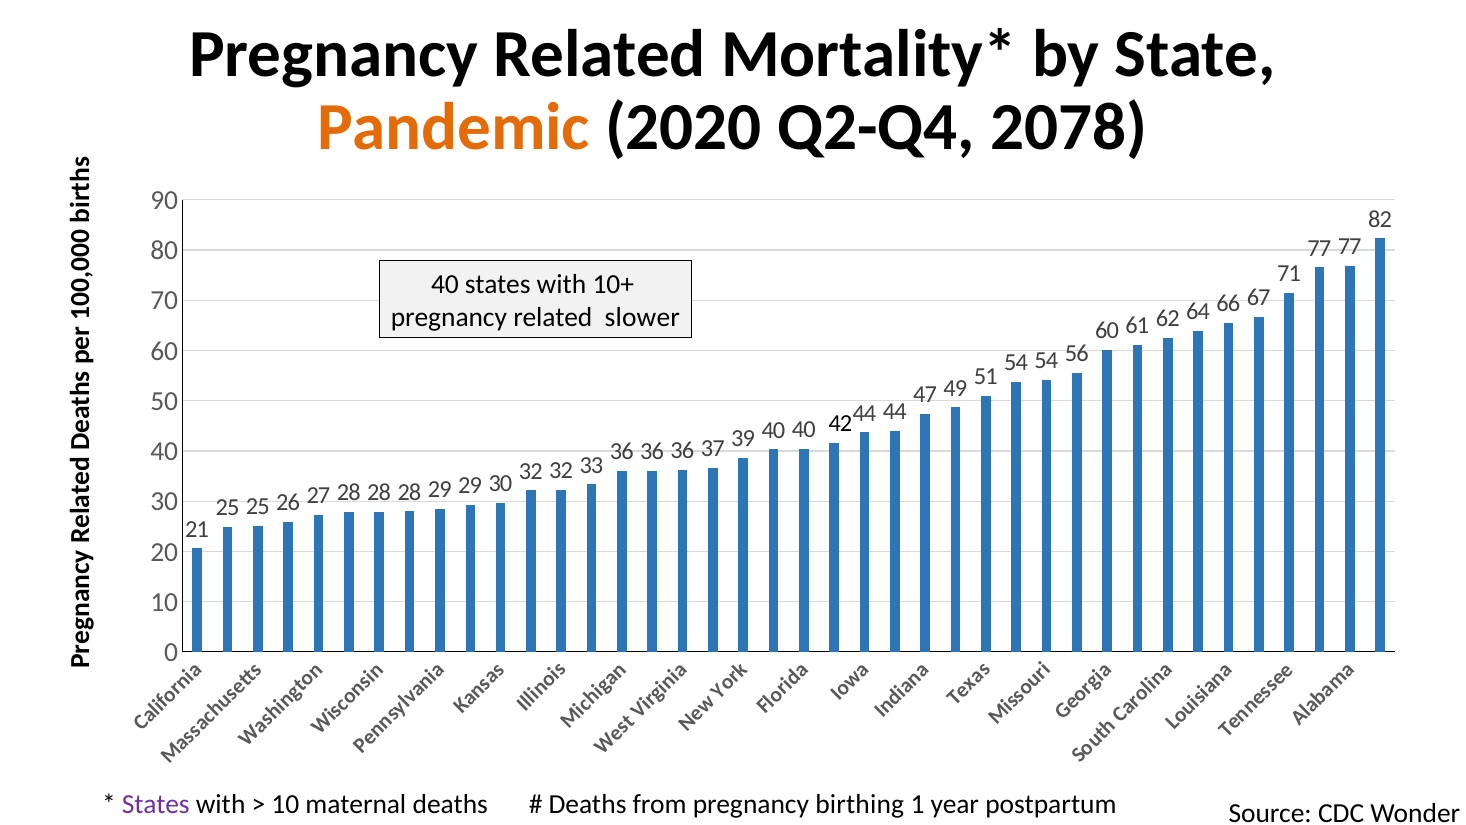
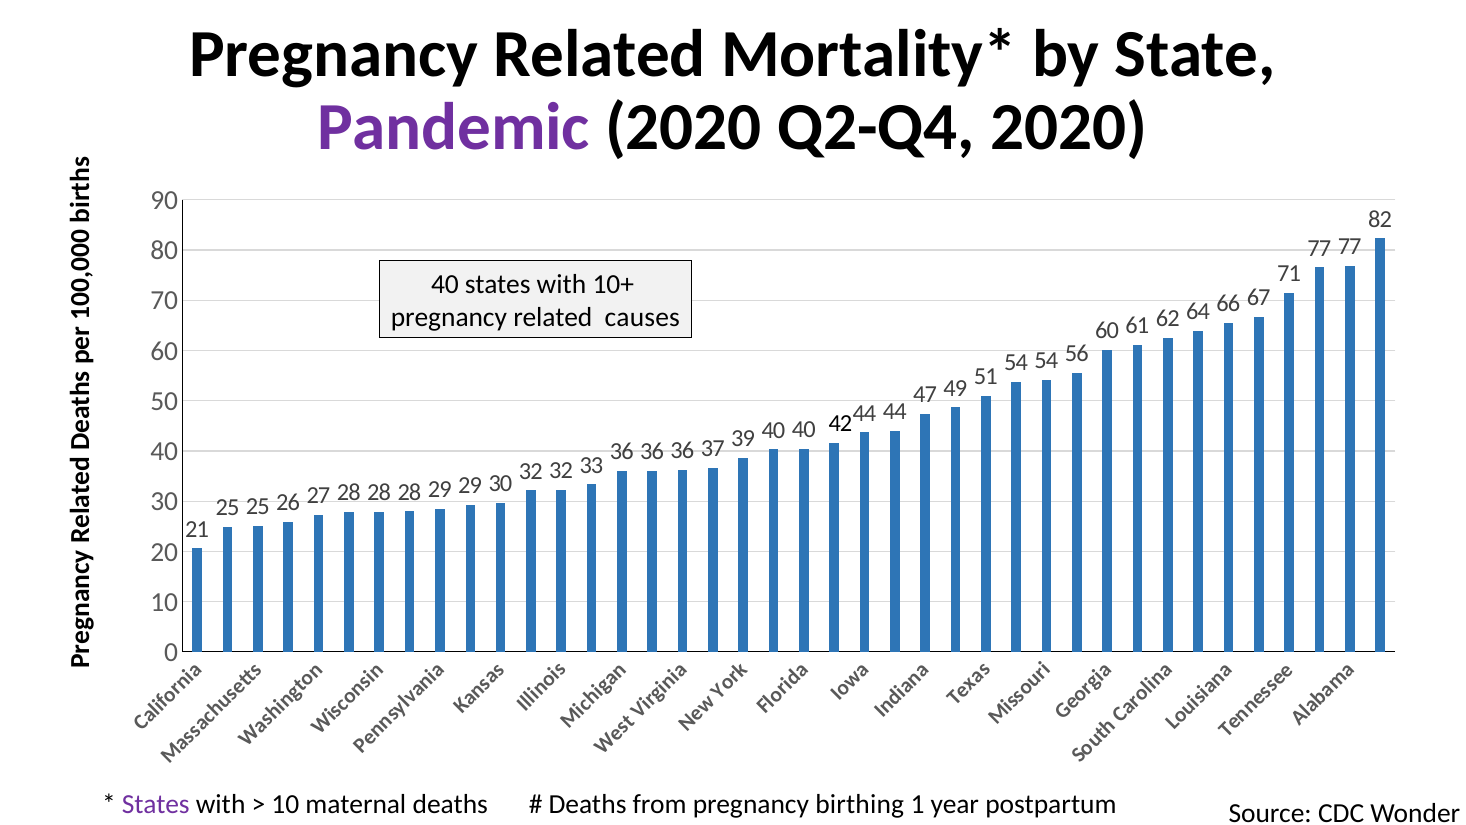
Pandemic colour: orange -> purple
Q2-Q4 2078: 2078 -> 2020
slower: slower -> causes
